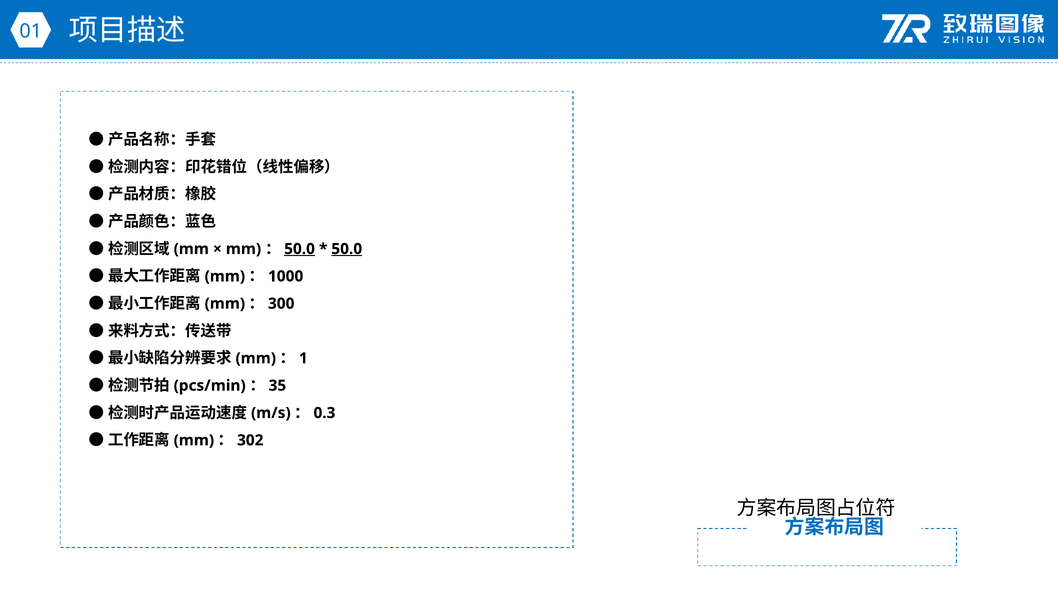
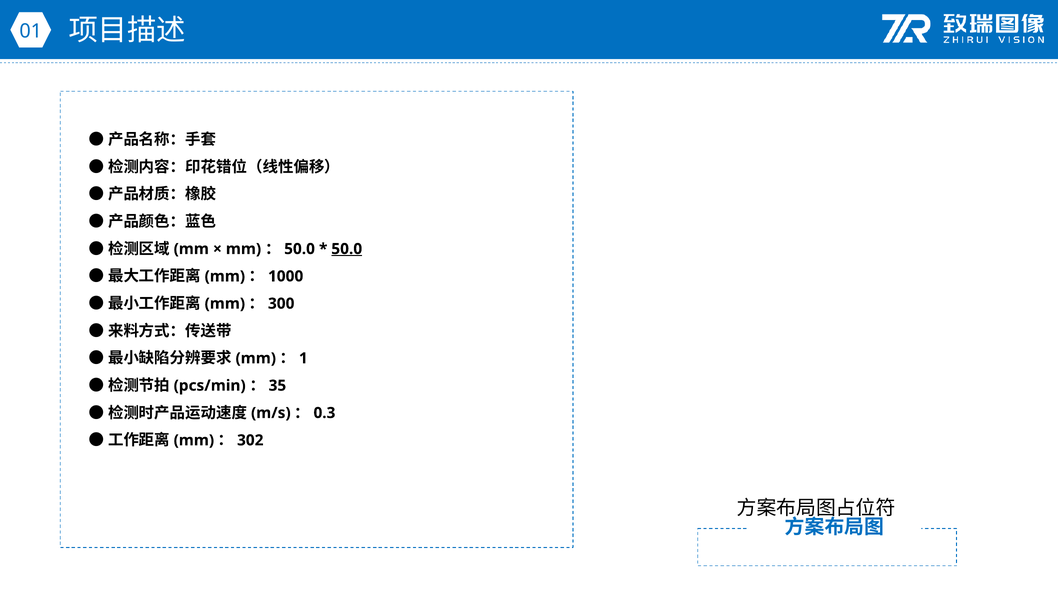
50.0 at (300, 249) underline: present -> none
